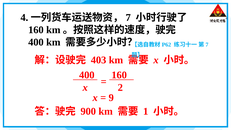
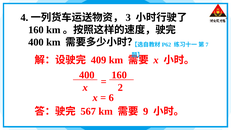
7: 7 -> 3
403: 403 -> 409
9: 9 -> 6
900: 900 -> 567
1: 1 -> 9
